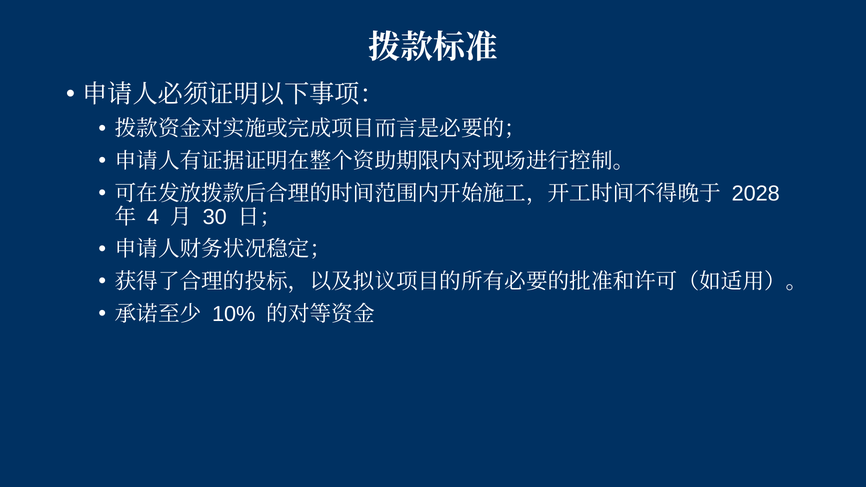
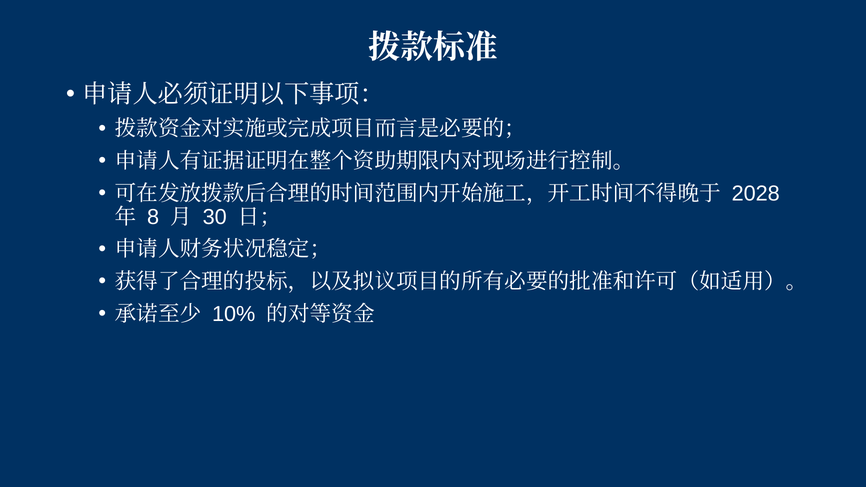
4: 4 -> 8
